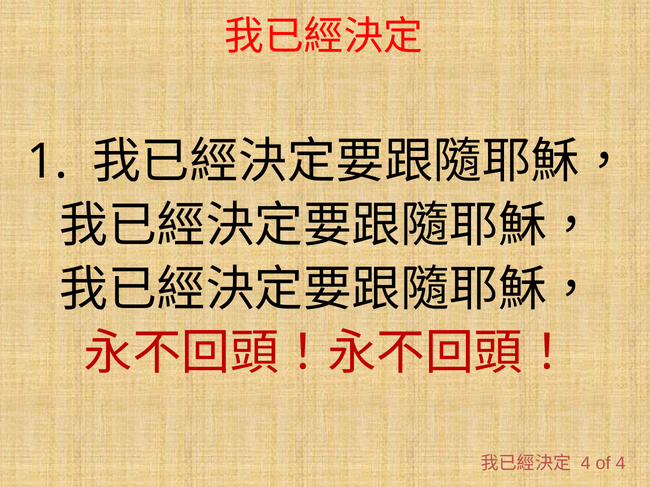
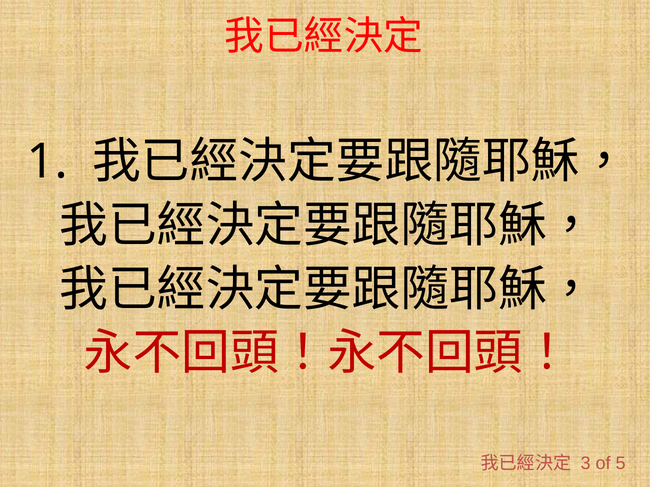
4 at (586, 464): 4 -> 3
of 4: 4 -> 5
